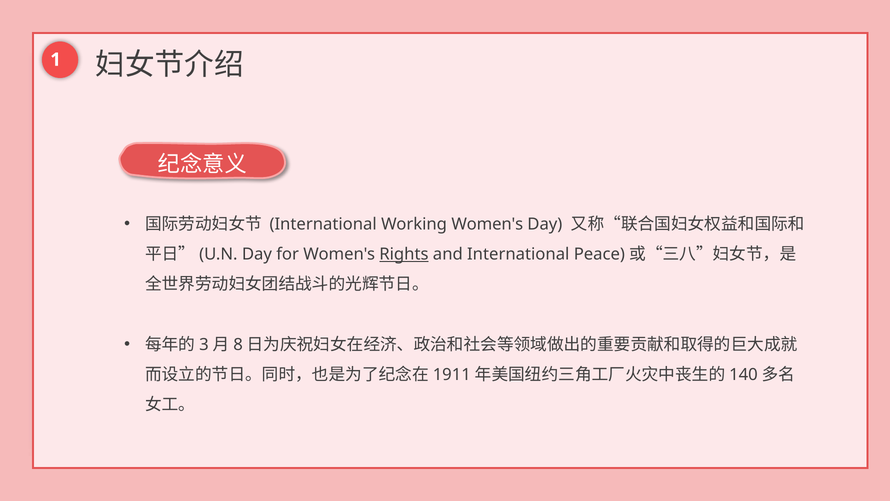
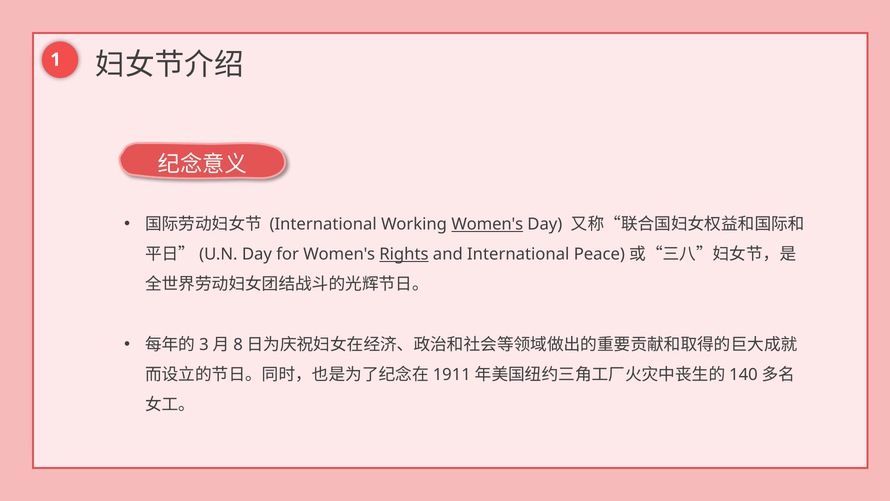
Women's at (487, 224) underline: none -> present
